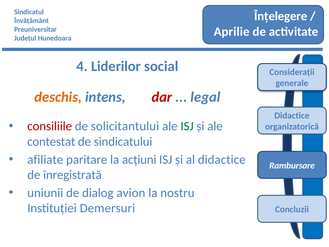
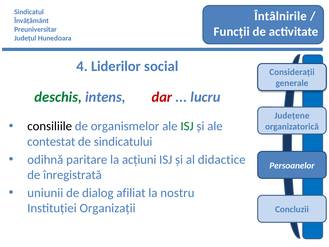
Înțelegere: Înțelegere -> Întâlnirile
Aprilie: Aprilie -> Funcții
deschis colour: orange -> green
legal: legal -> lucru
Didactice at (292, 116): Didactice -> Județene
consiliile colour: red -> black
solicitantului: solicitantului -> organismelor
afiliate: afiliate -> odihnă
Rambursare: Rambursare -> Persoanelor
avion: avion -> afiliat
Demersuri: Demersuri -> Organizații
